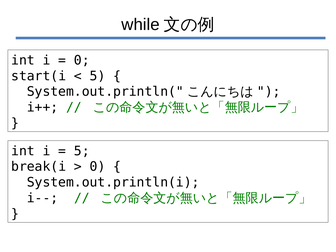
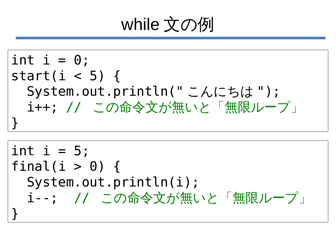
break(i: break(i -> final(i
